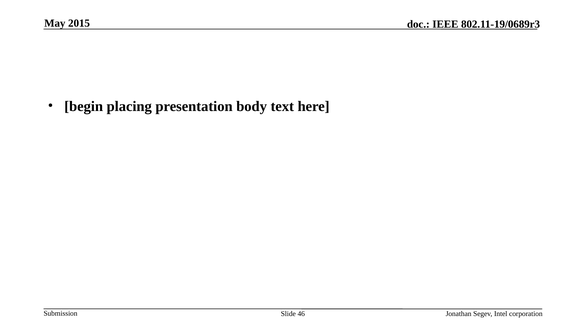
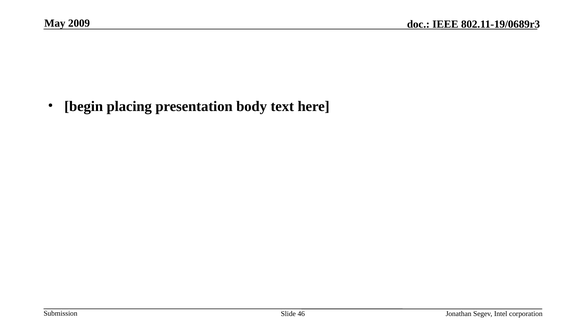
2015: 2015 -> 2009
